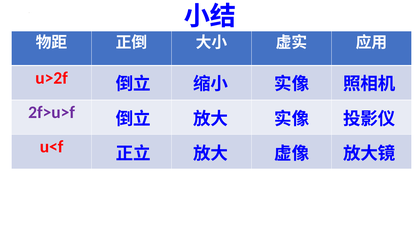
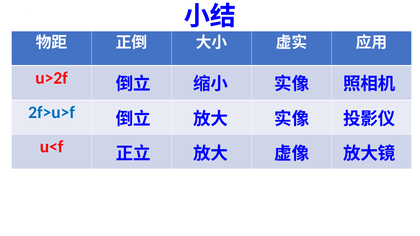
2f>u>f colour: purple -> blue
